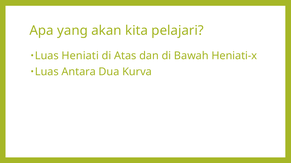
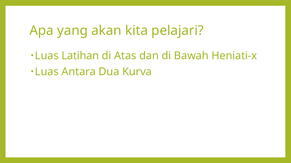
Heniati: Heniati -> Latihan
